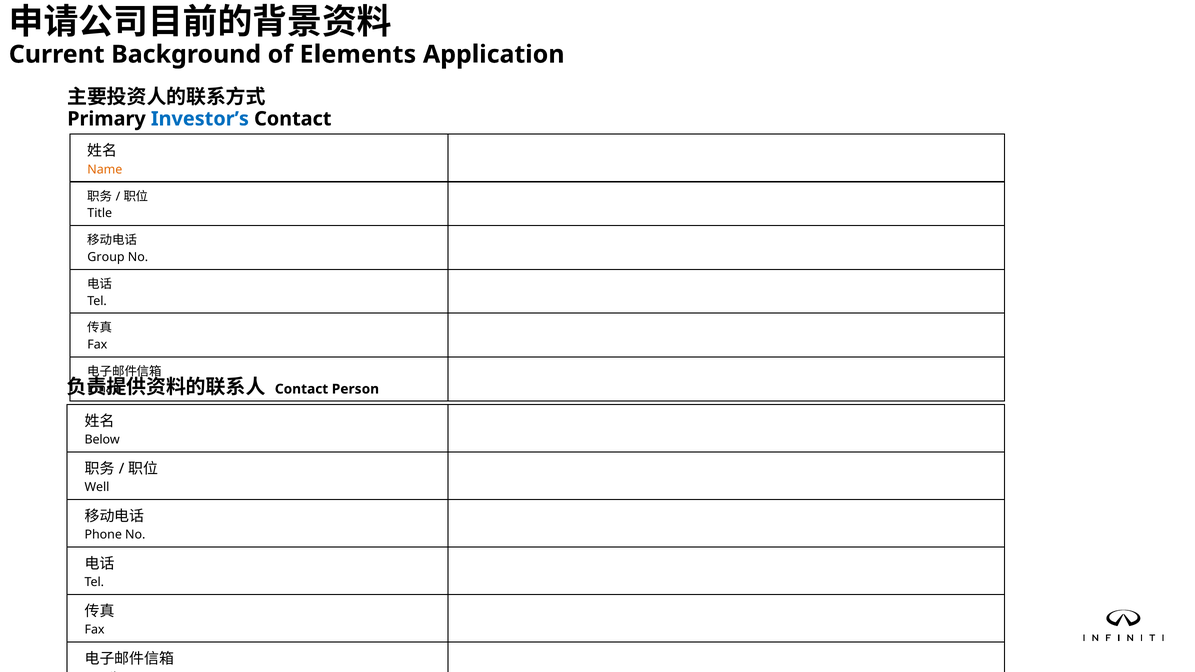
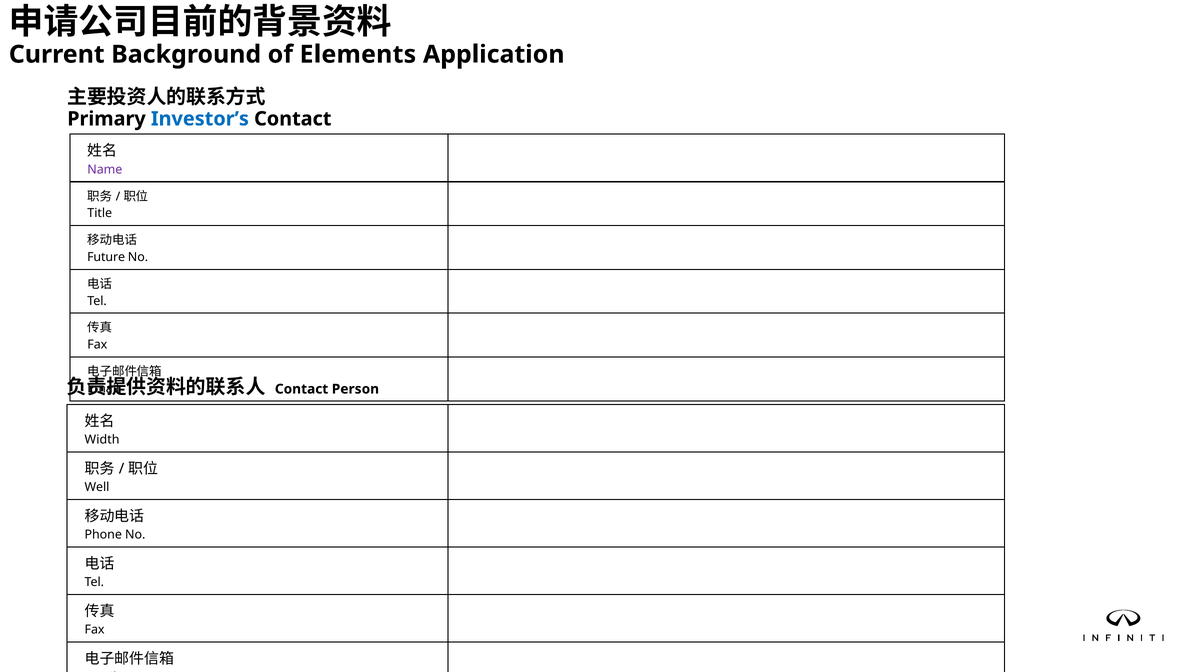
Name colour: orange -> purple
Group: Group -> Future
Below: Below -> Width
